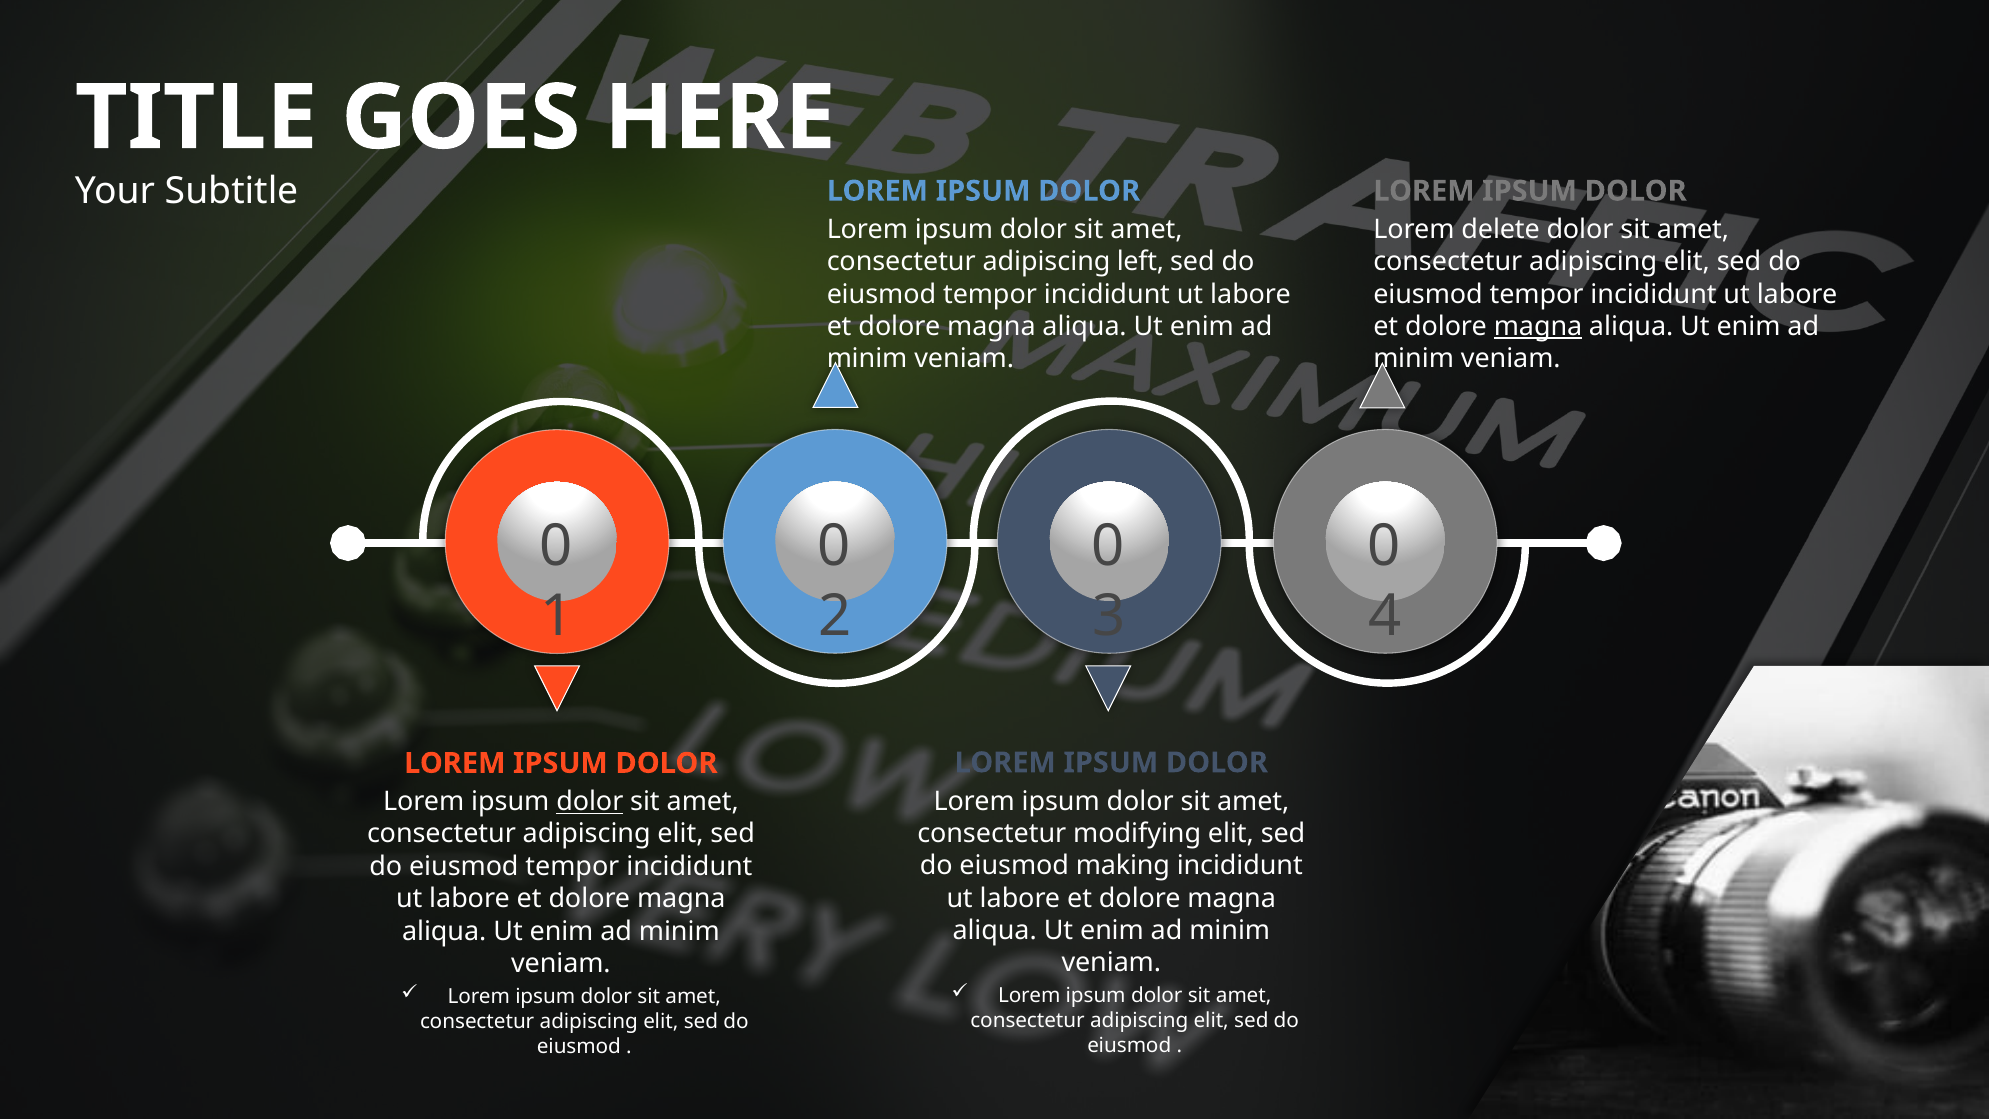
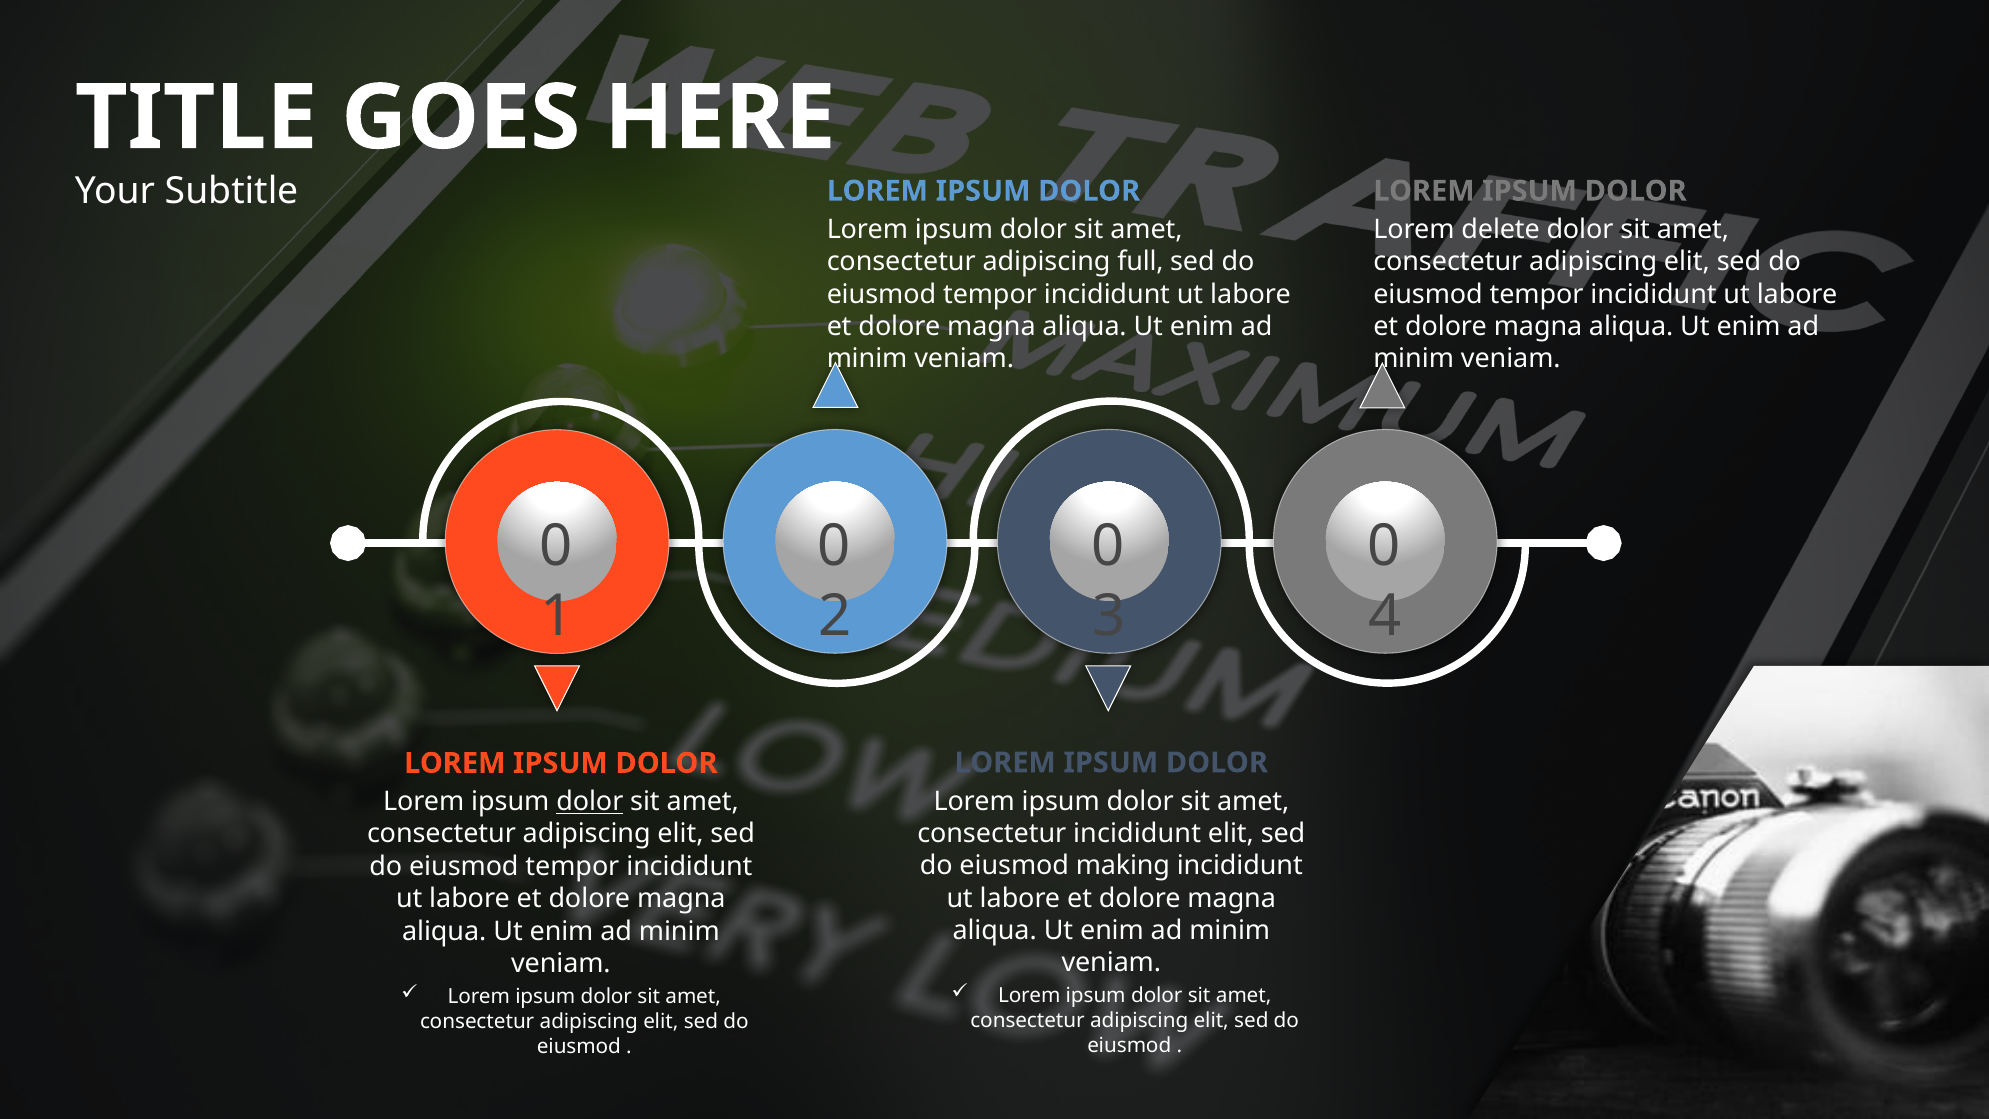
left: left -> full
magna at (1538, 327) underline: present -> none
consectetur modifying: modifying -> incididunt
